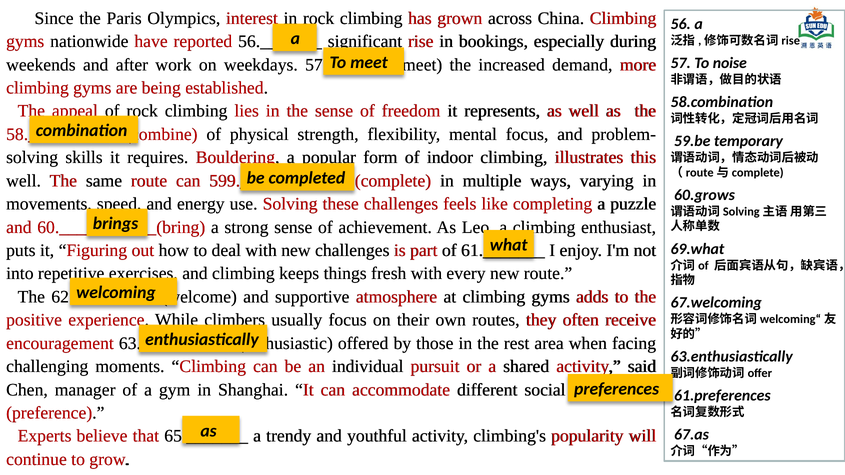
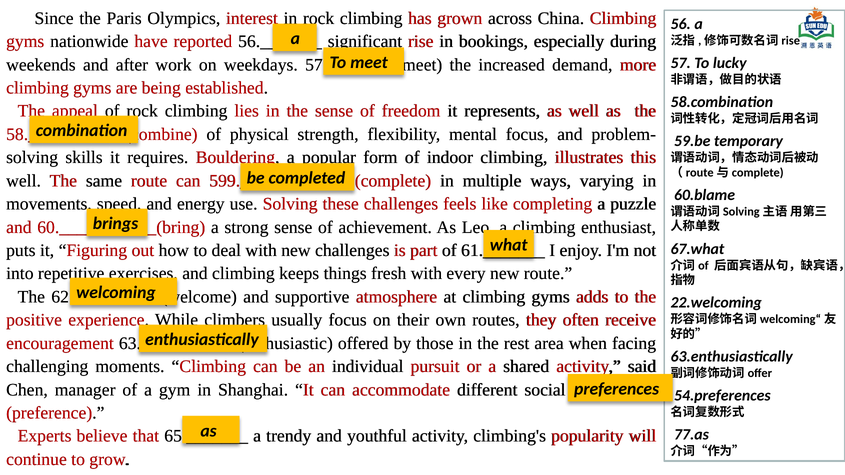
noise: noise -> lucky
60.grows: 60.grows -> 60.blame
69.what: 69.what -> 67.what
67.welcoming: 67.welcoming -> 22.welcoming
61.preferences: 61.preferences -> 54.preferences
67.as: 67.as -> 77.as
